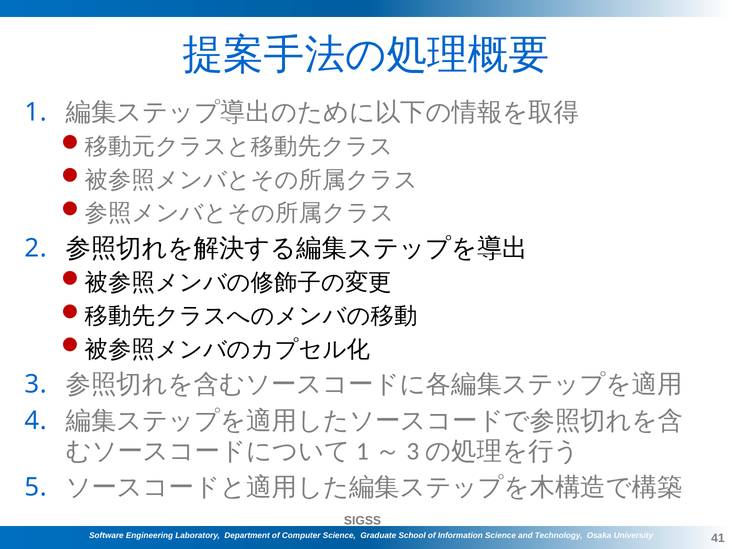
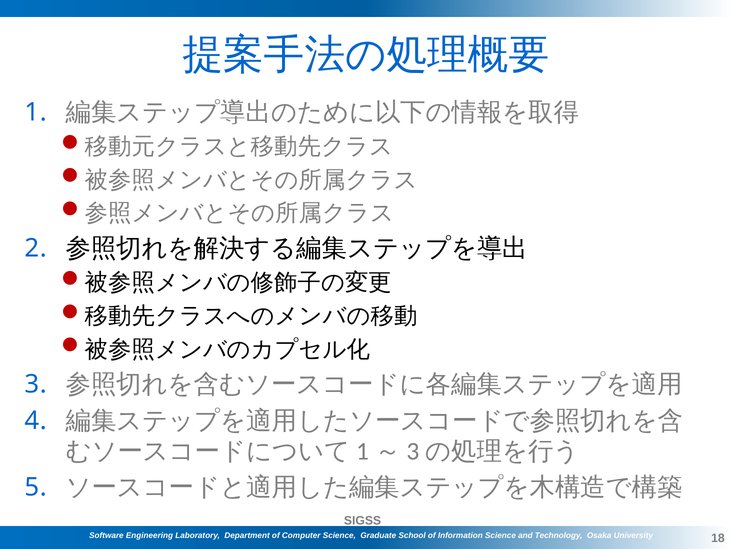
41: 41 -> 18
